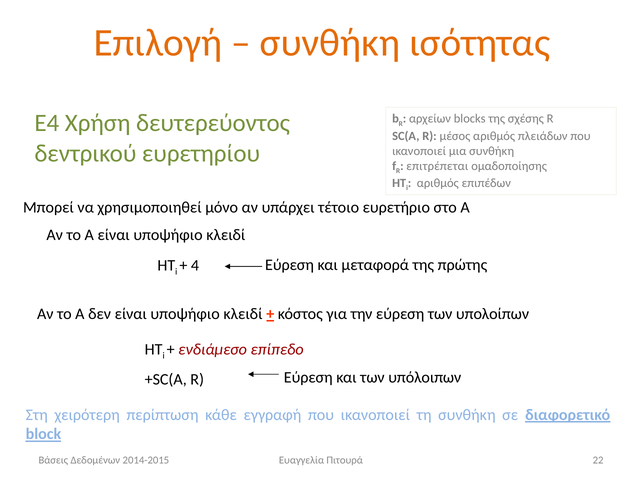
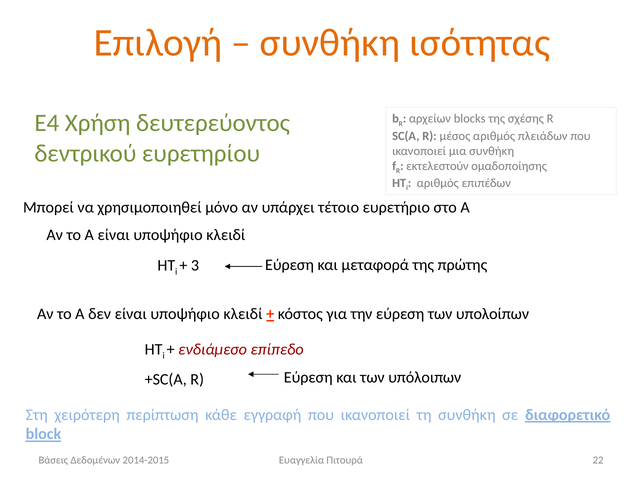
επιτρέπεται: επιτρέπεται -> εκτελεστούν
4: 4 -> 3
